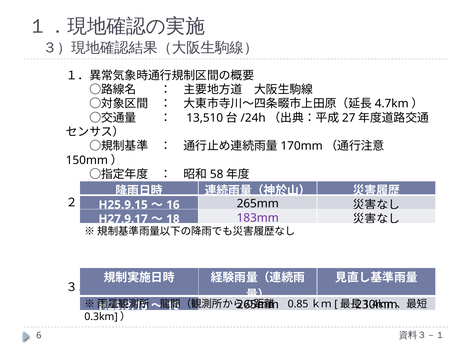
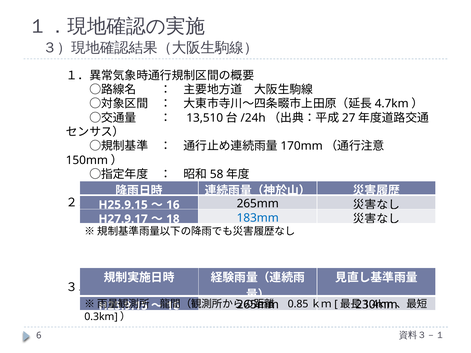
183mm colour: purple -> blue
